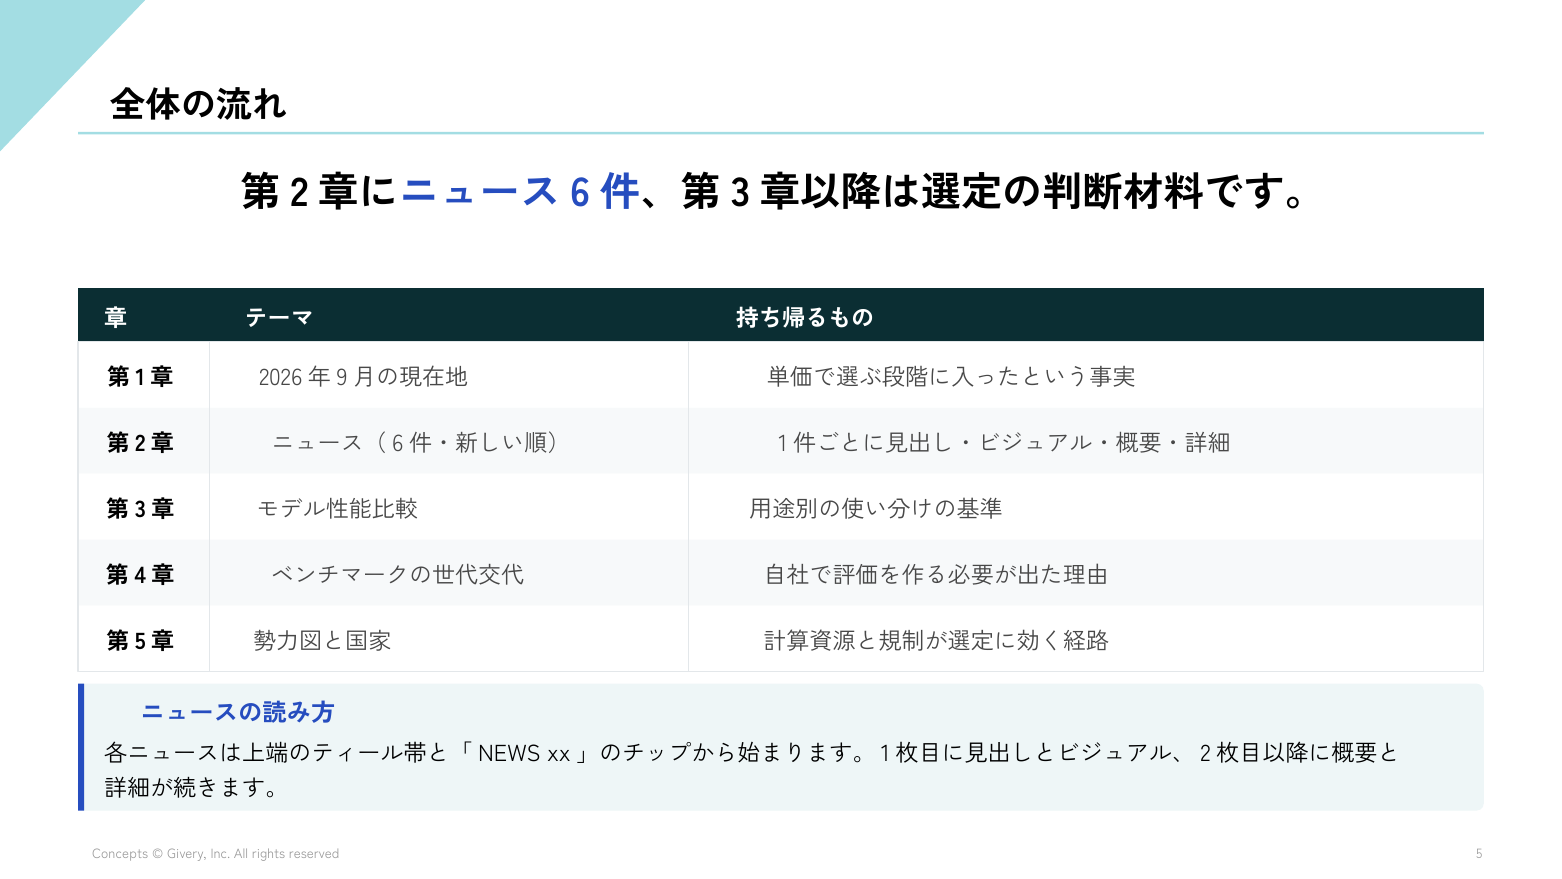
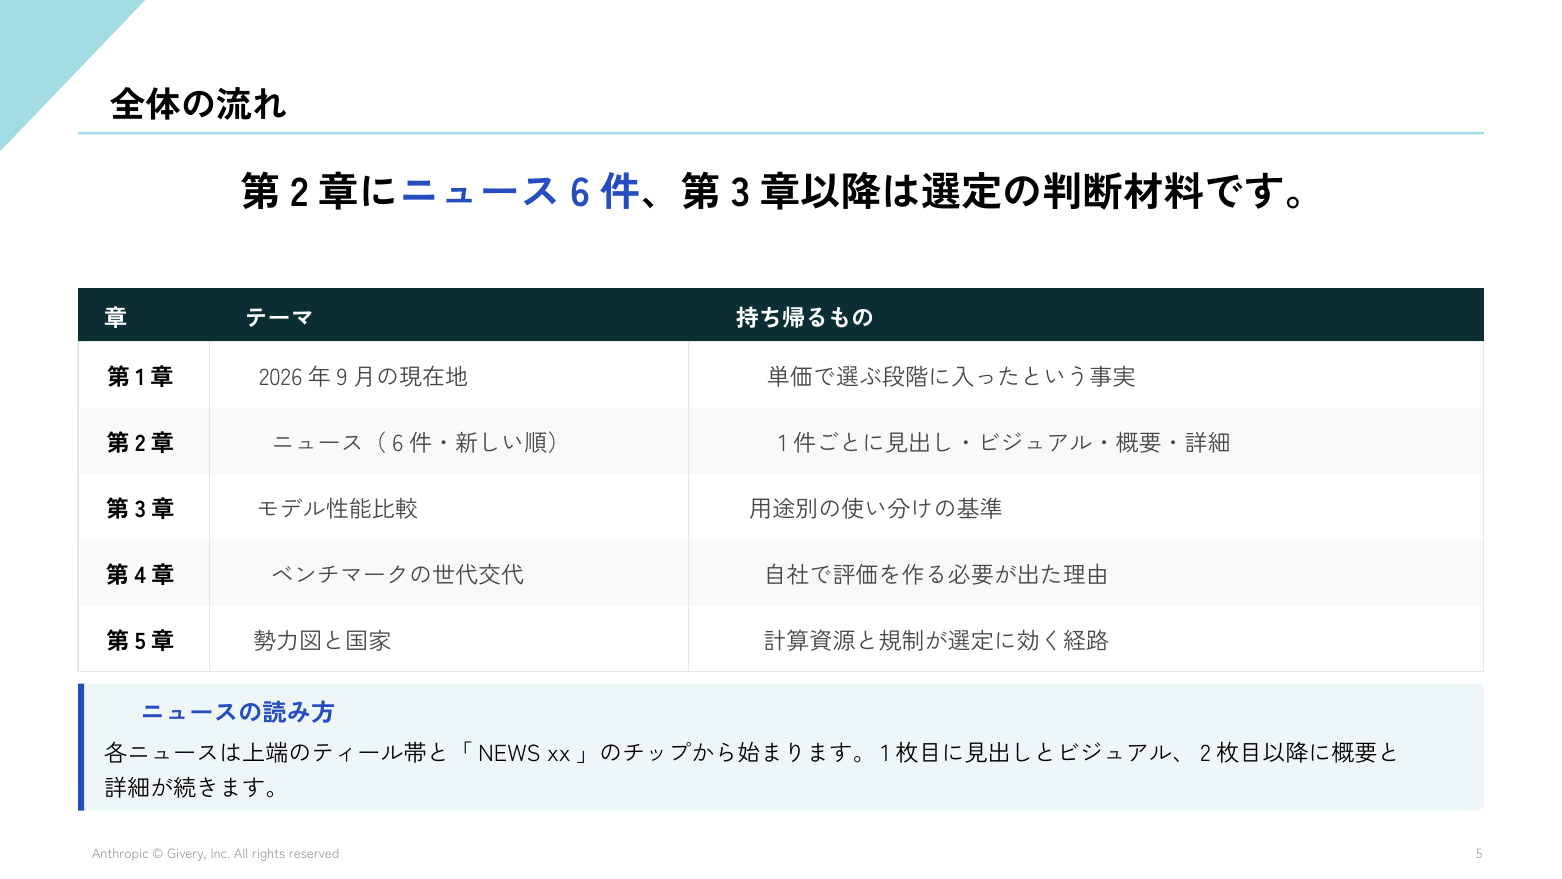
Concepts: Concepts -> Anthropic
